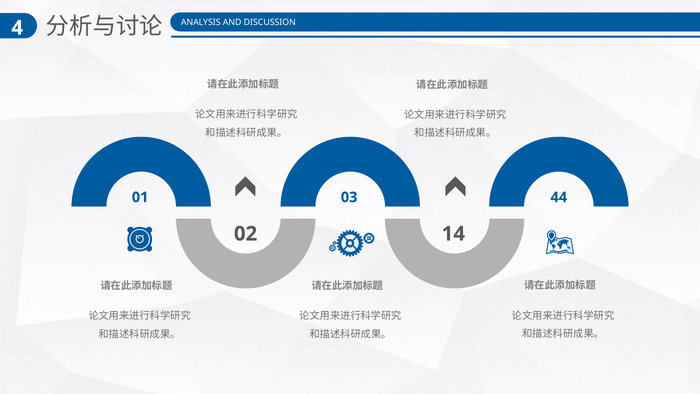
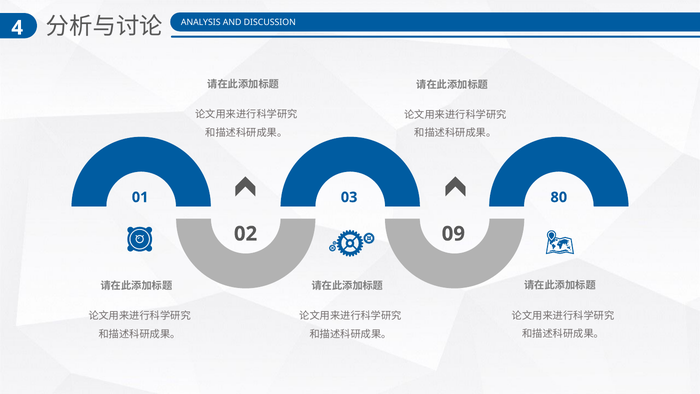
44: 44 -> 80
14: 14 -> 09
